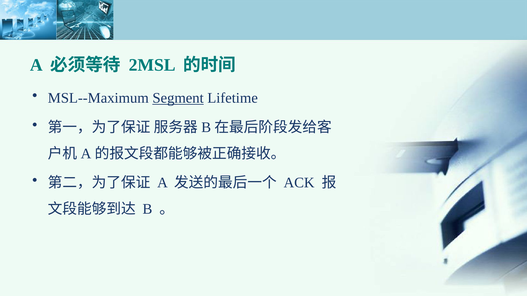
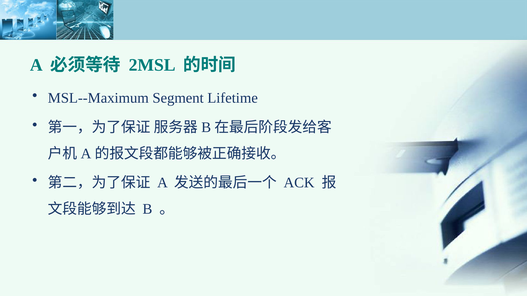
Segment underline: present -> none
